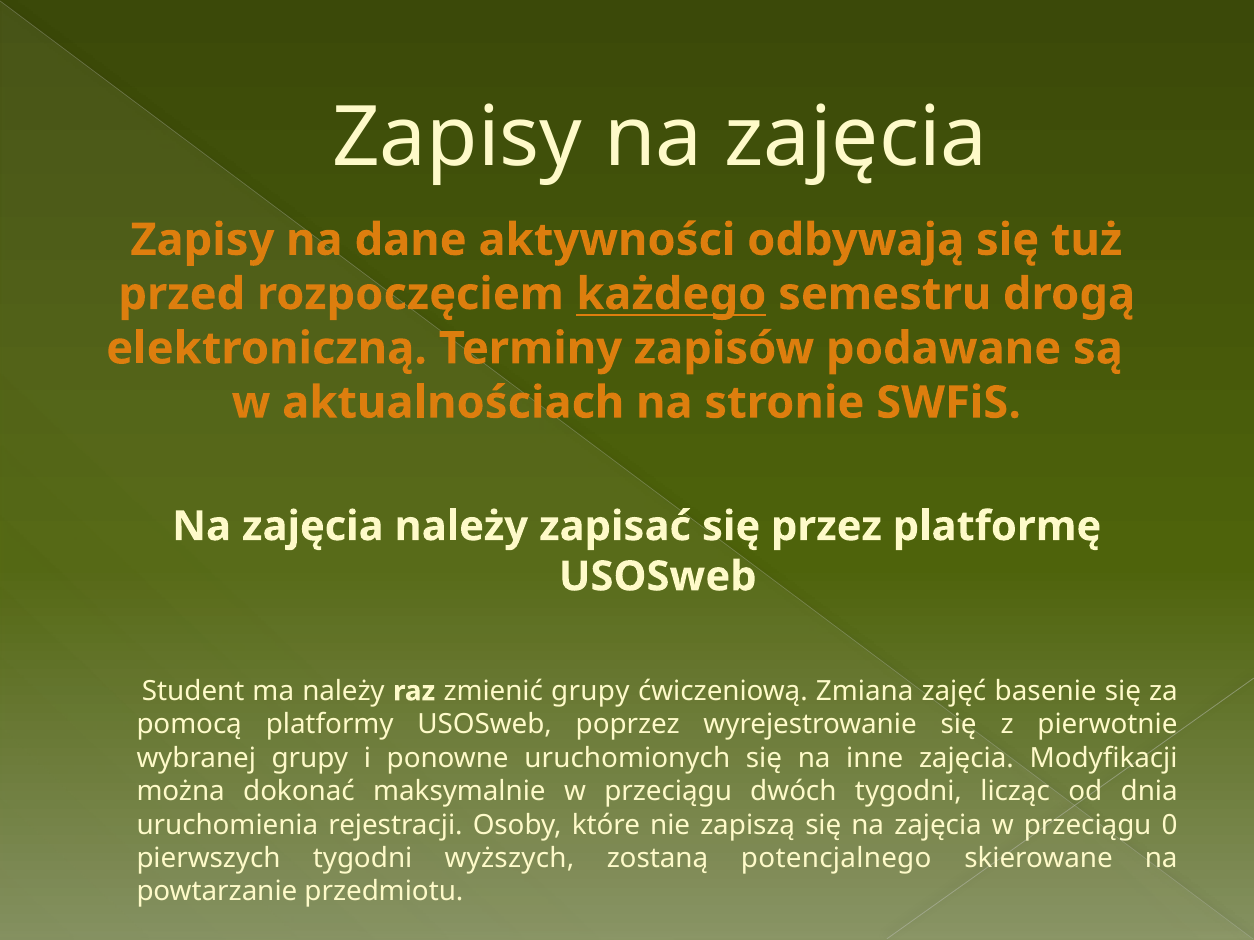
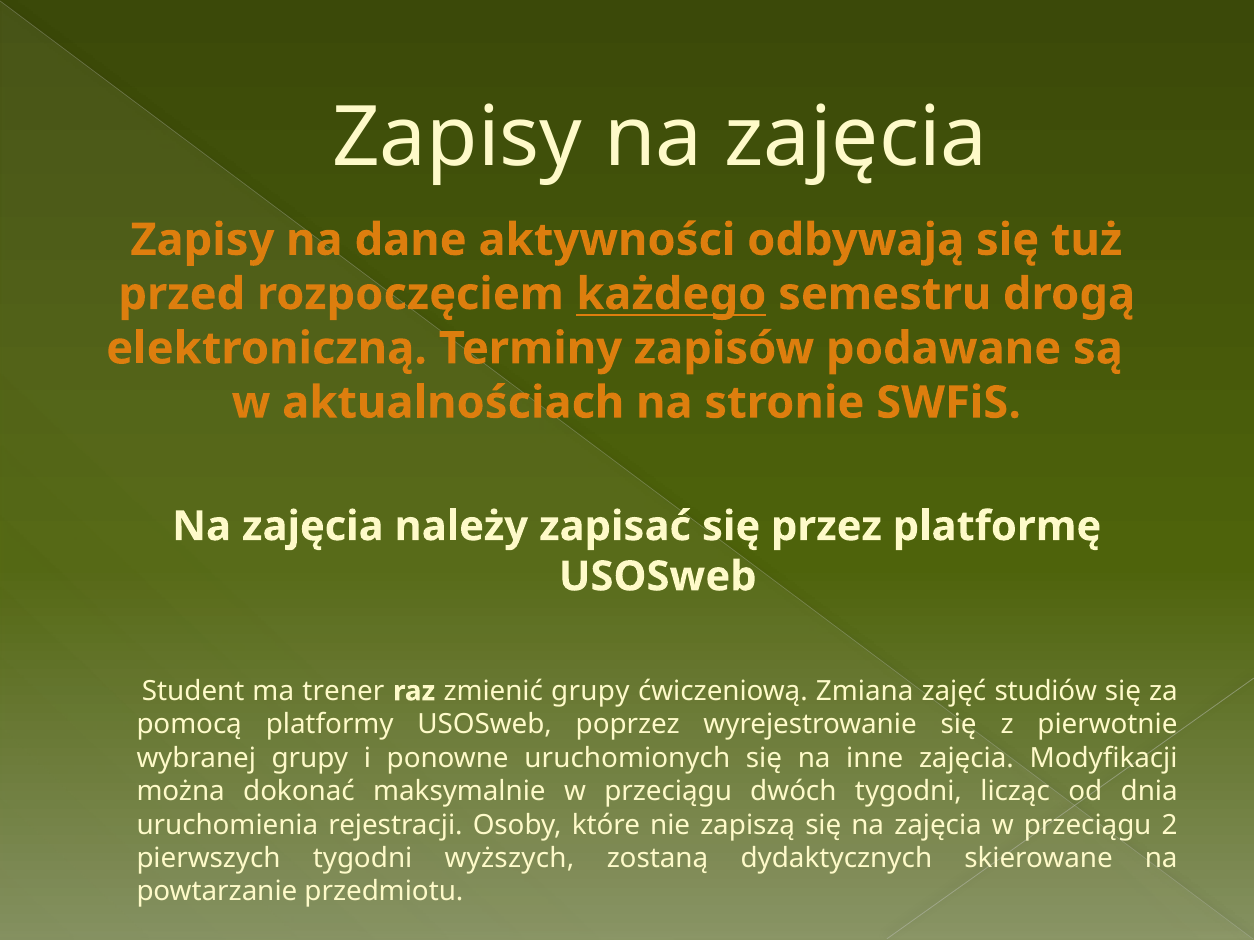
ma należy: należy -> trener
basenie: basenie -> studiów
0: 0 -> 2
potencjalnego: potencjalnego -> dydaktycznych
